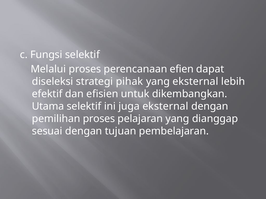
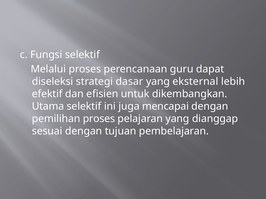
efien: efien -> guru
pihak: pihak -> dasar
juga eksternal: eksternal -> mencapai
